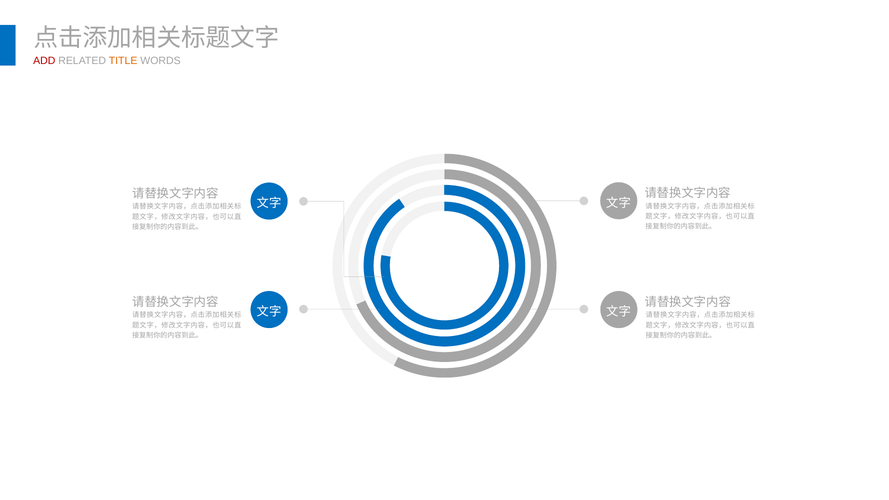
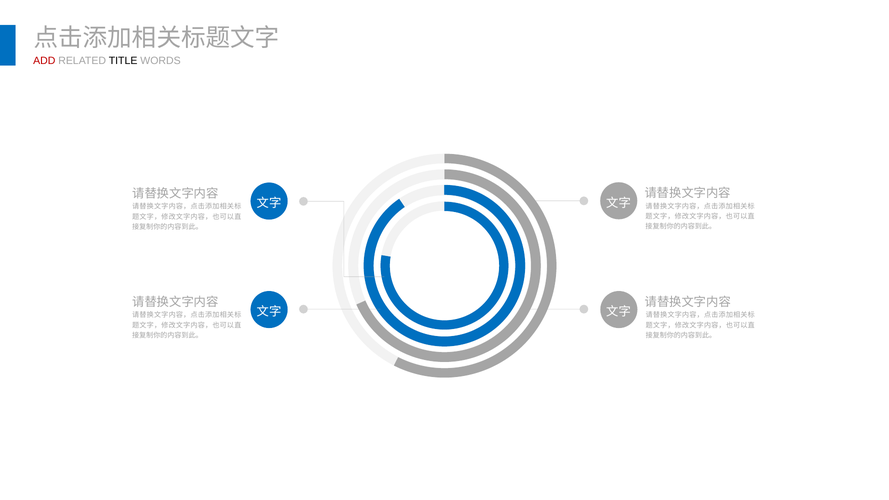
TITLE colour: orange -> black
